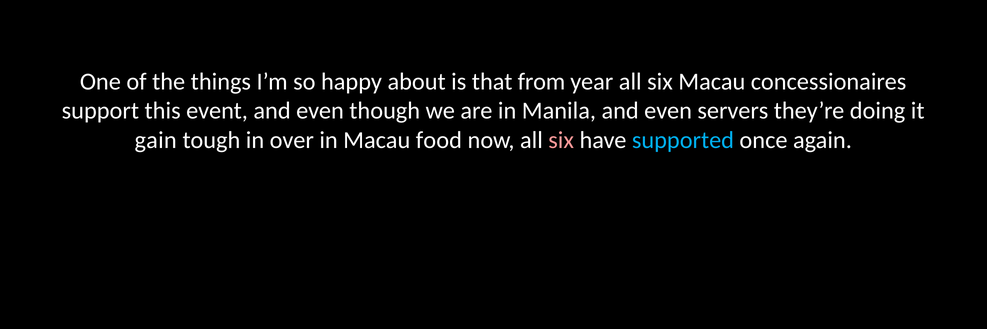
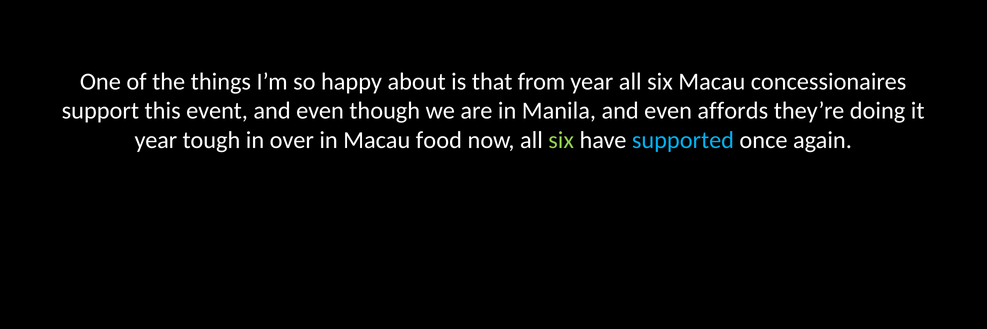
servers: servers -> affords
gain at (156, 140): gain -> year
six at (561, 140) colour: pink -> light green
